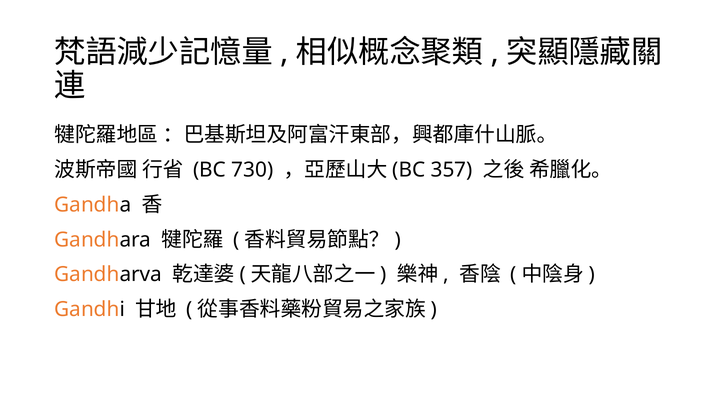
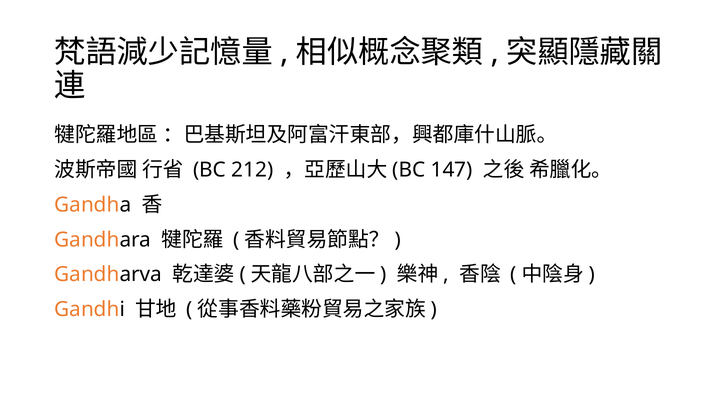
730: 730 -> 212
357: 357 -> 147
